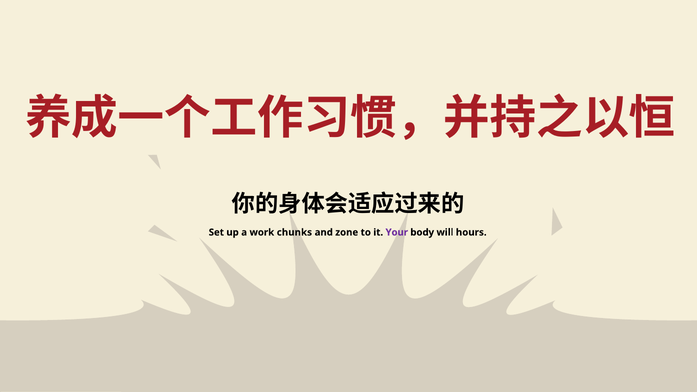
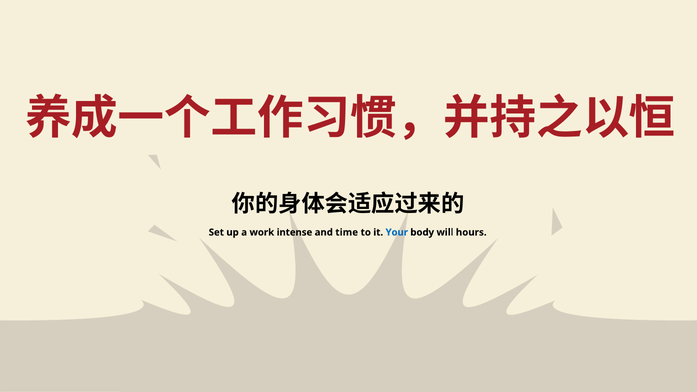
chunks: chunks -> intense
zone: zone -> time
Your colour: purple -> blue
